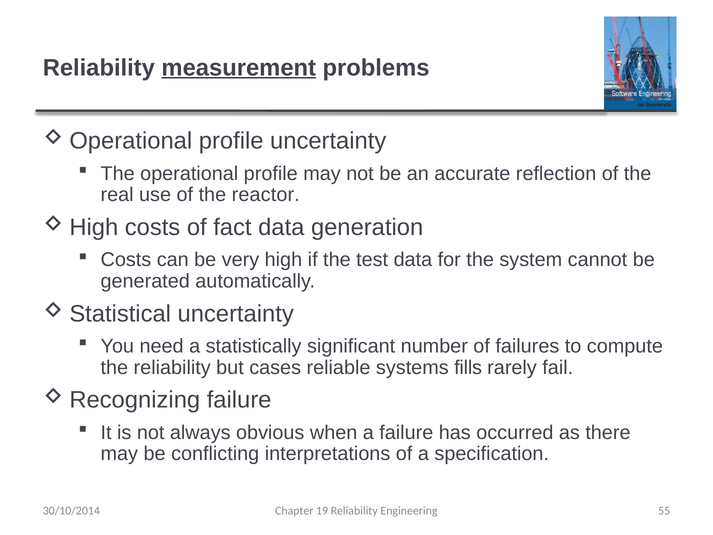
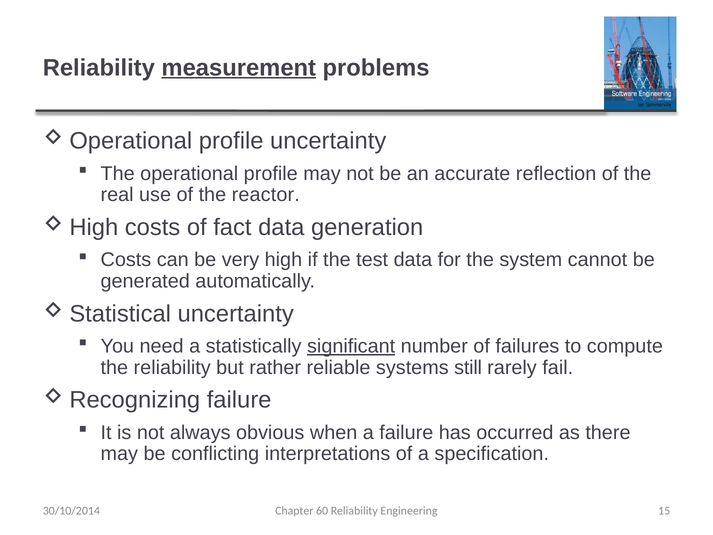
significant underline: none -> present
cases: cases -> rather
fills: fills -> still
19: 19 -> 60
55: 55 -> 15
